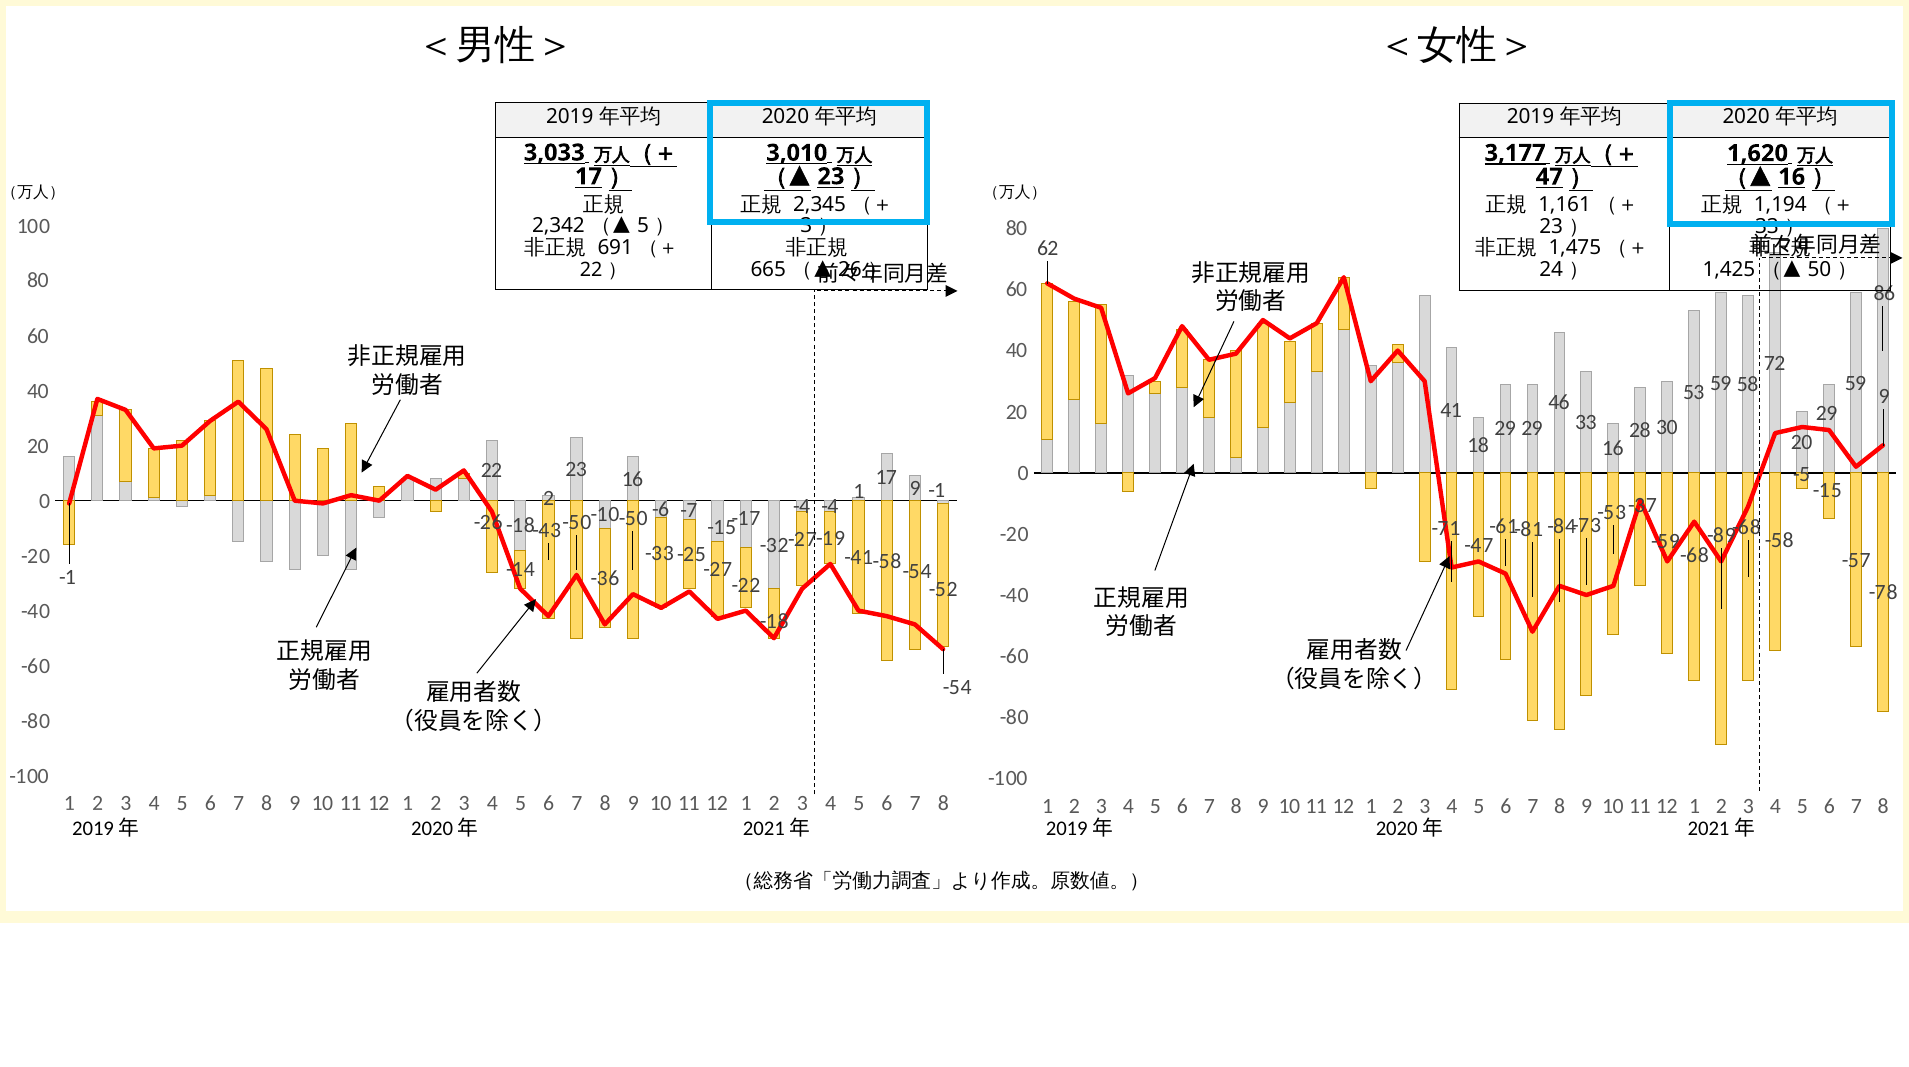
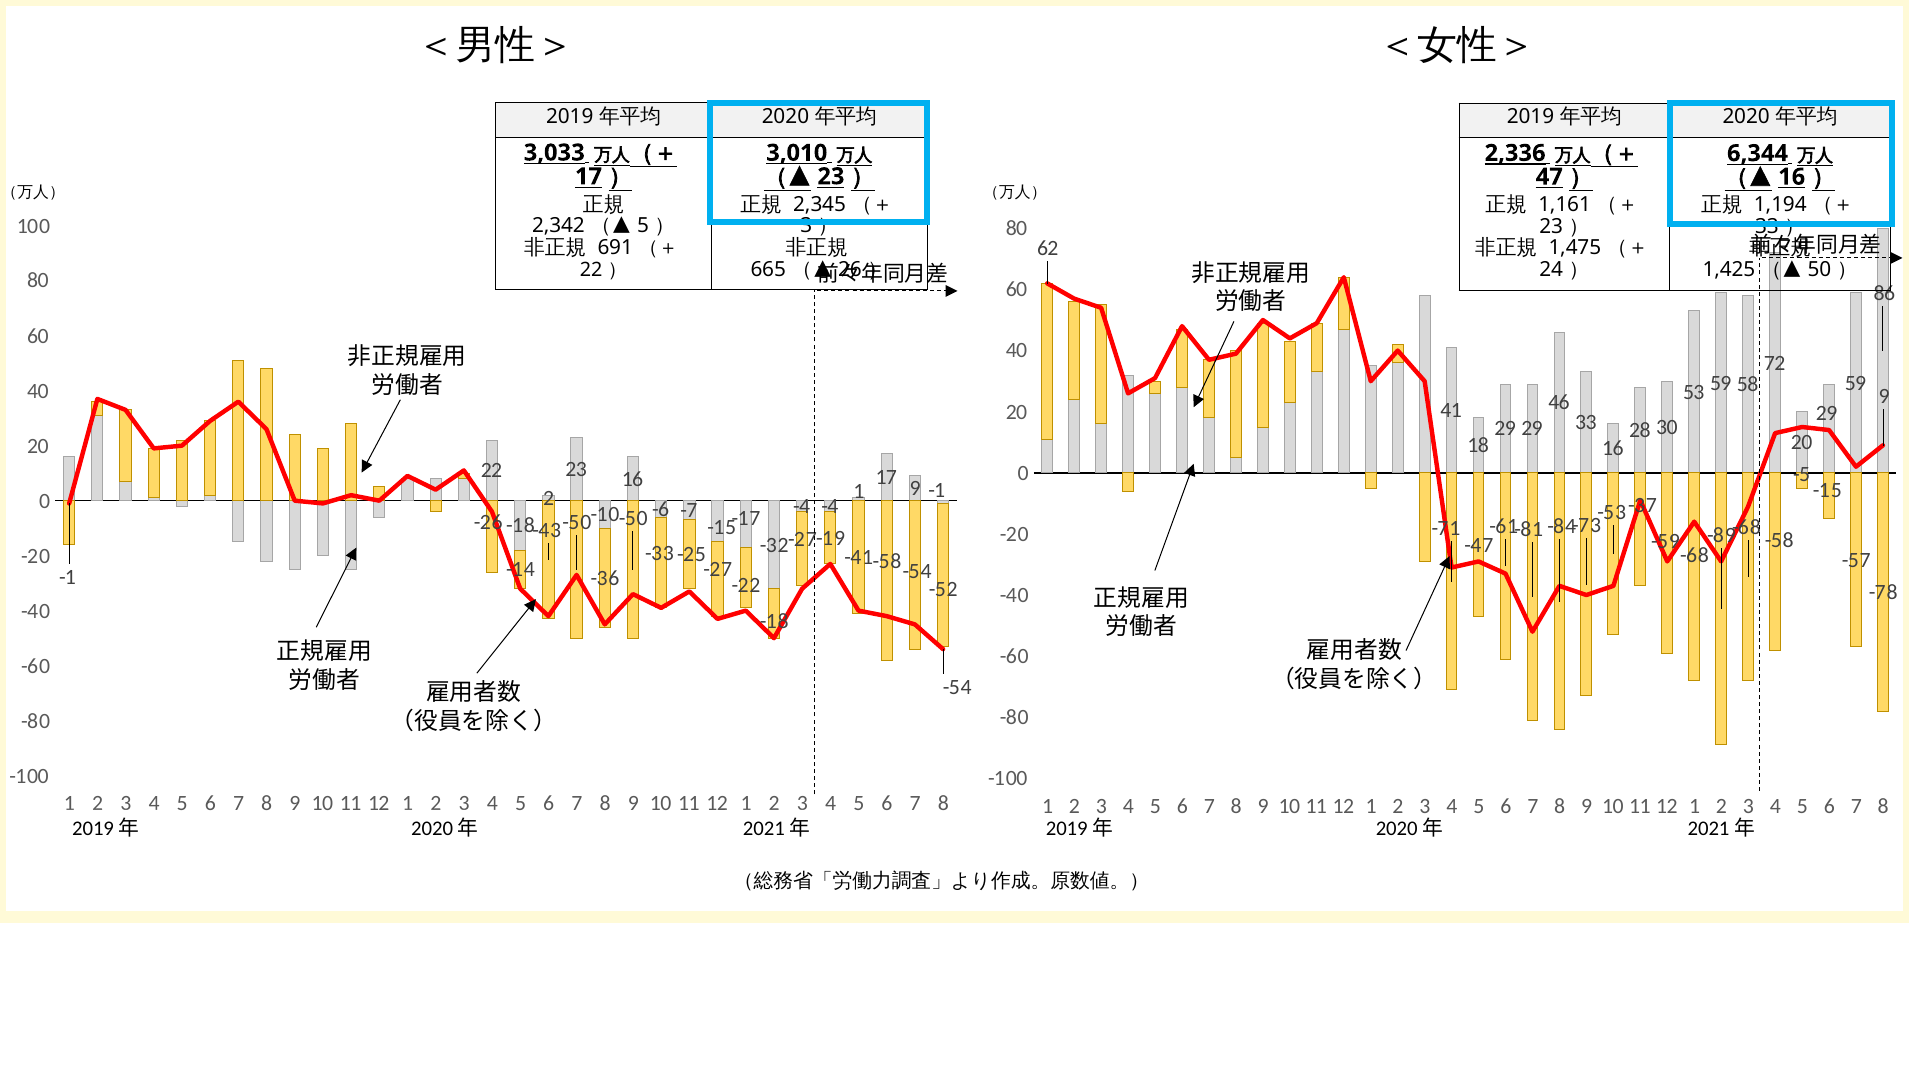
3,177: 3,177 -> 2,336
1,620: 1,620 -> 6,344
